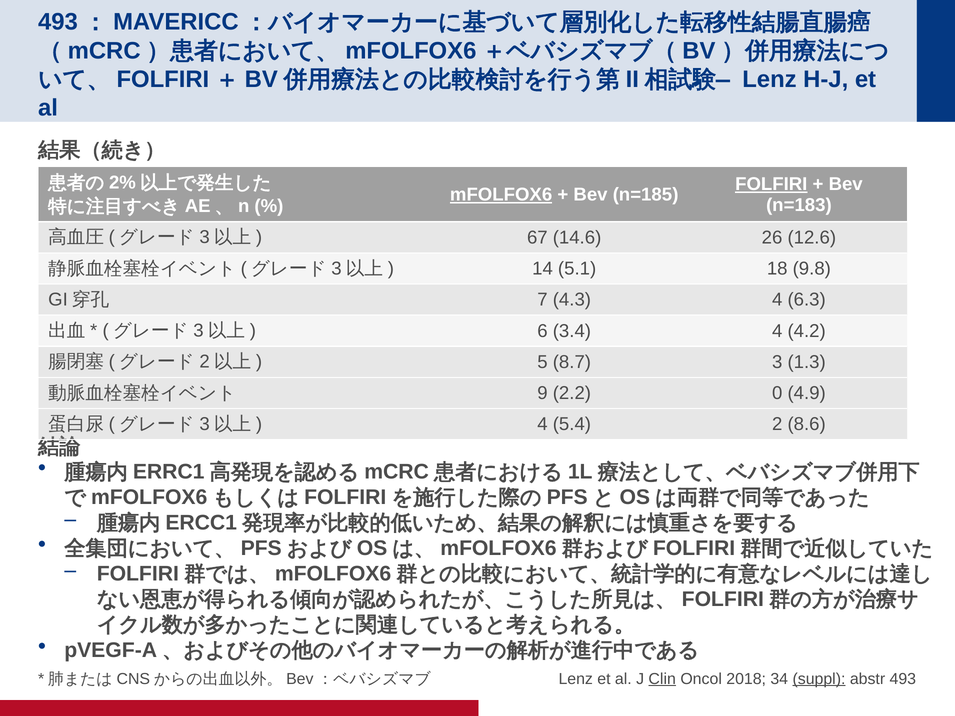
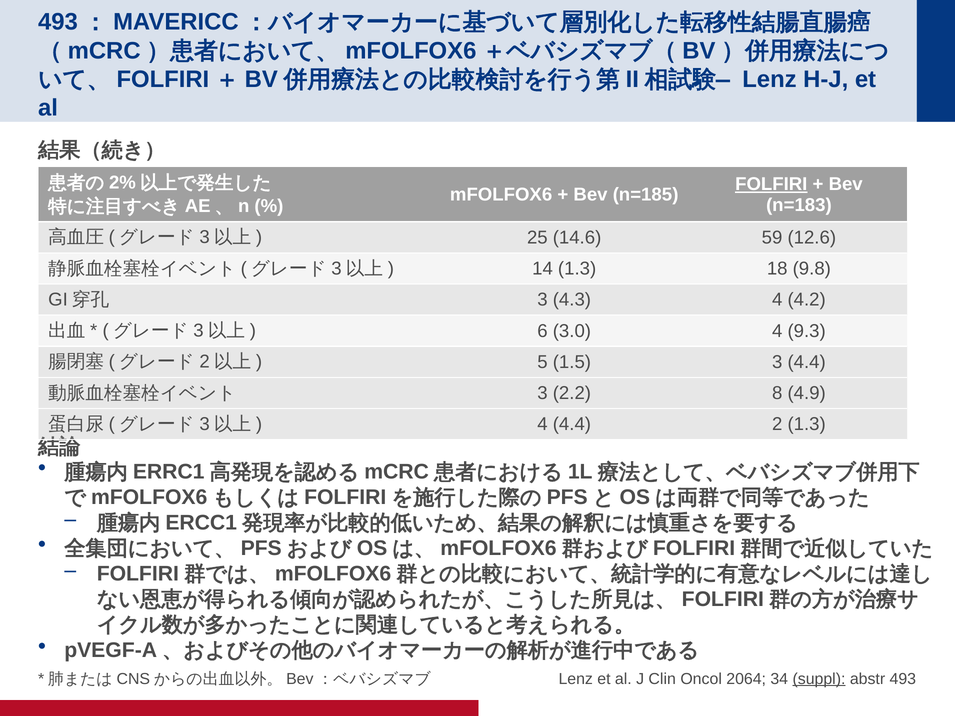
mFOLFOX6 underline: present -> none
67: 67 -> 25
26: 26 -> 59
14 5.1: 5.1 -> 1.3
7 at (543, 300): 7 -> 3
6.3: 6.3 -> 4.2
3.4: 3.4 -> 3.0
4.2: 4.2 -> 9.3
8.7: 8.7 -> 1.5
3 1.3: 1.3 -> 4.4
9 at (543, 393): 9 -> 3
0: 0 -> 8
4 5.4: 5.4 -> 4.4
2 8.6: 8.6 -> 1.3
Clin underline: present -> none
2018: 2018 -> 2064
